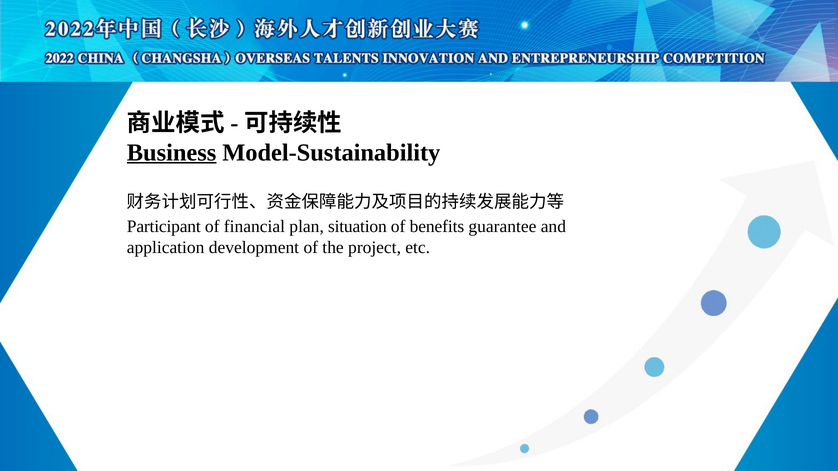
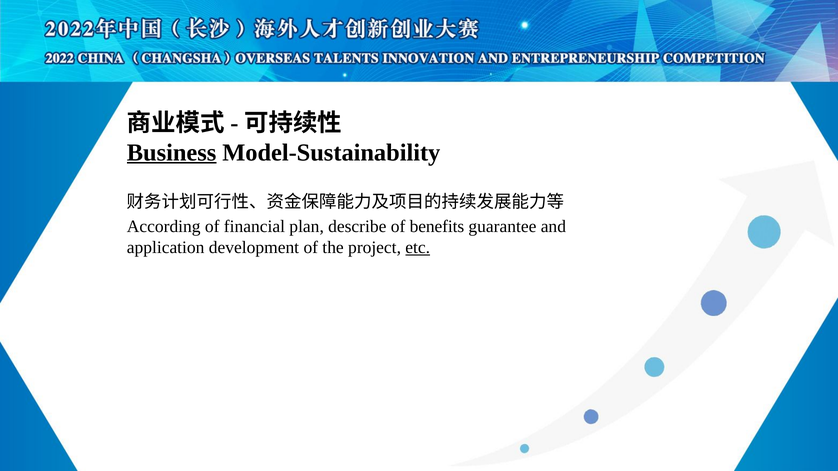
Participant: Participant -> According
situation: situation -> describe
etc underline: none -> present
